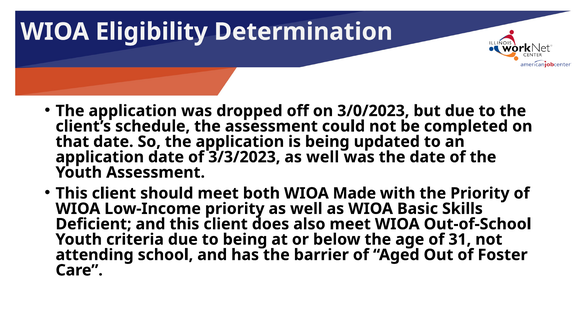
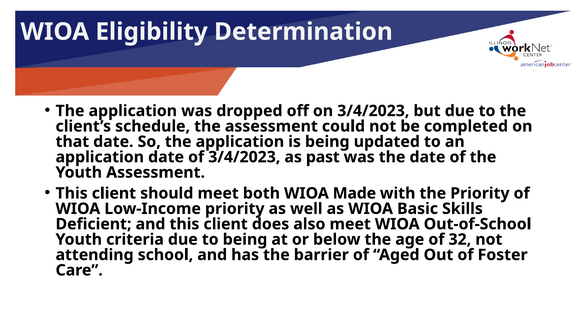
on 3/0/2023: 3/0/2023 -> 3/4/2023
of 3/3/2023: 3/3/2023 -> 3/4/2023
well at (323, 157): well -> past
31: 31 -> 32
